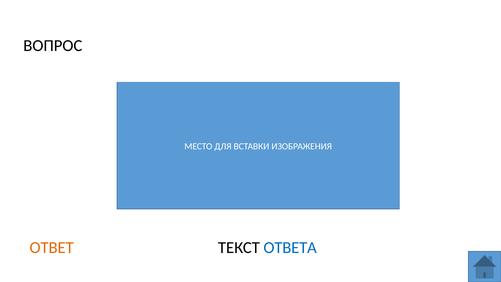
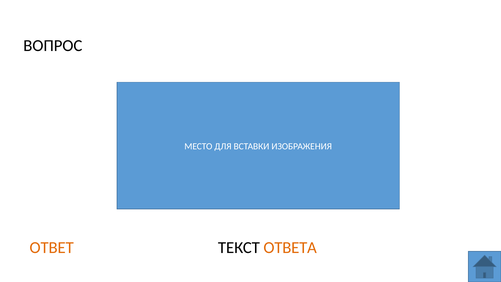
ОТВЕТА colour: blue -> orange
